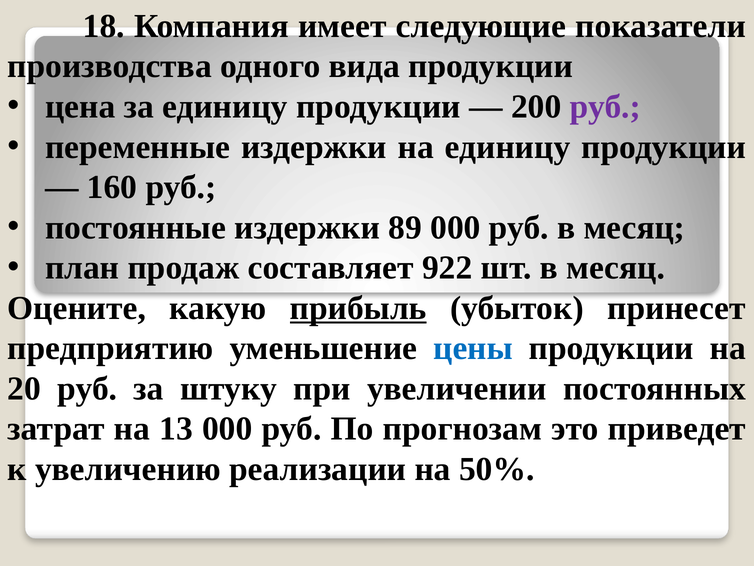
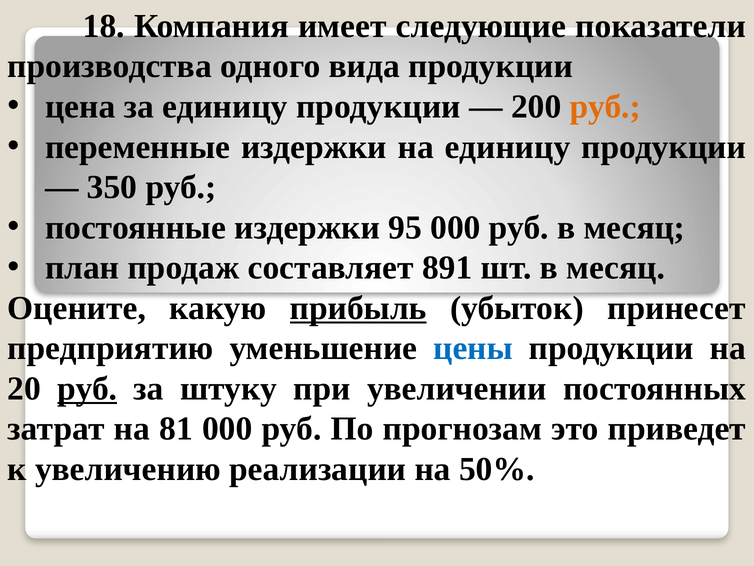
руб at (605, 107) colour: purple -> orange
160: 160 -> 350
89: 89 -> 95
922: 922 -> 891
руб at (87, 388) underline: none -> present
13: 13 -> 81
